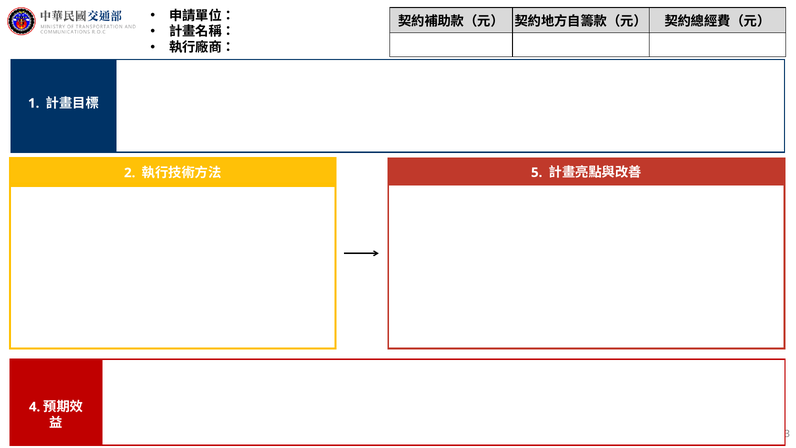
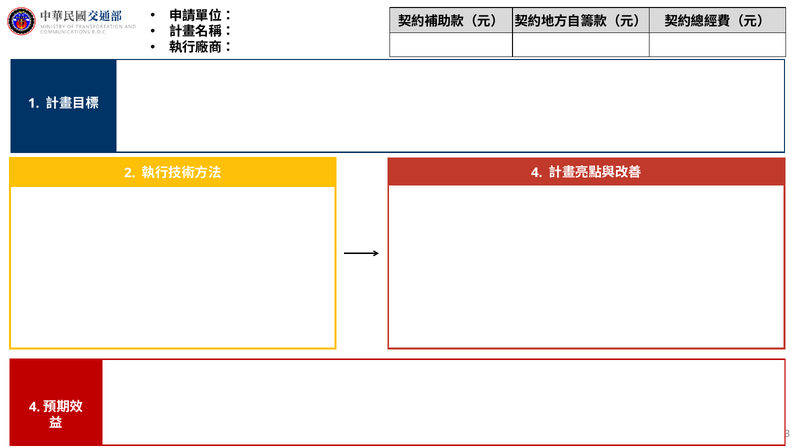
5 at (537, 172): 5 -> 4
